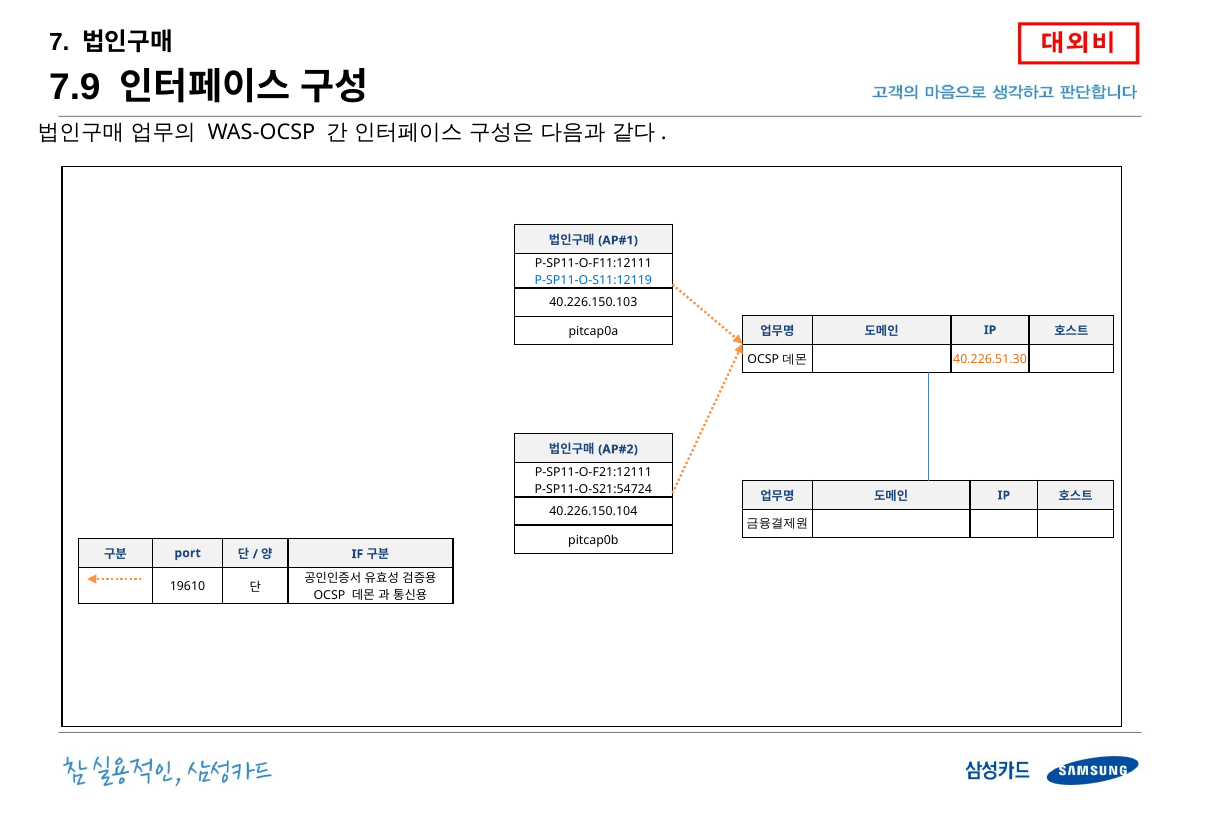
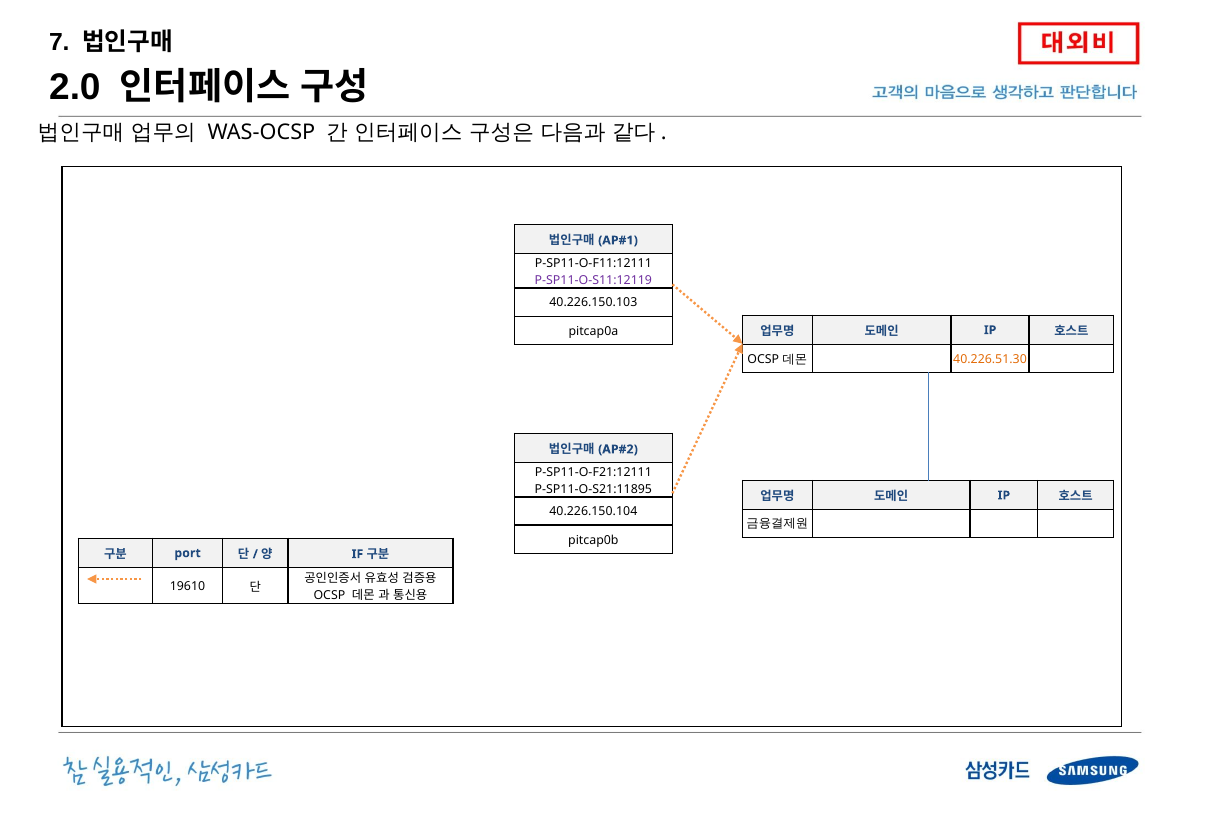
7.9: 7.9 -> 2.0
P-SP11-O-S11:12119 colour: blue -> purple
P-SP11-O-S21:54724: P-SP11-O-S21:54724 -> P-SP11-O-S21:11895
